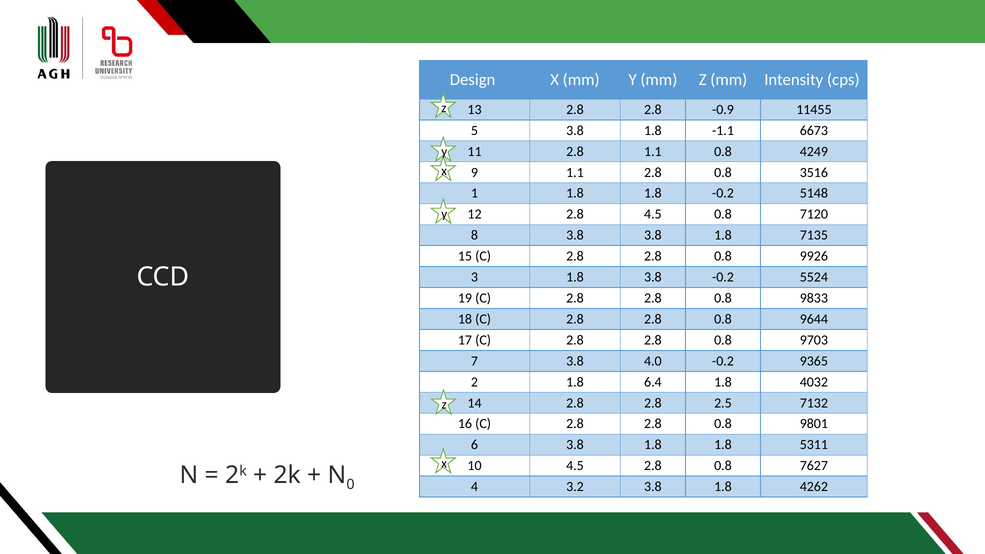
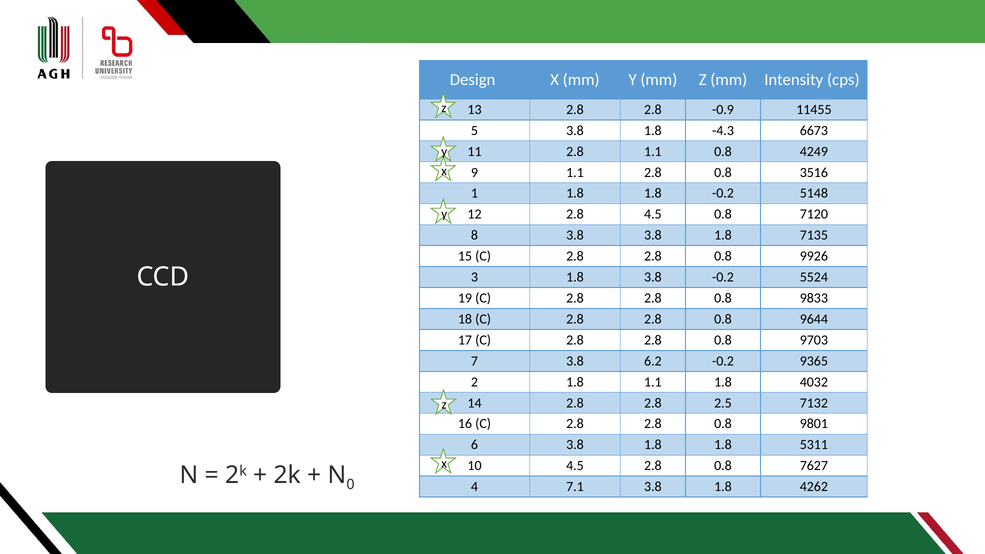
-1.1: -1.1 -> -4.3
4.0: 4.0 -> 6.2
1.8 6.4: 6.4 -> 1.1
3.2: 3.2 -> 7.1
